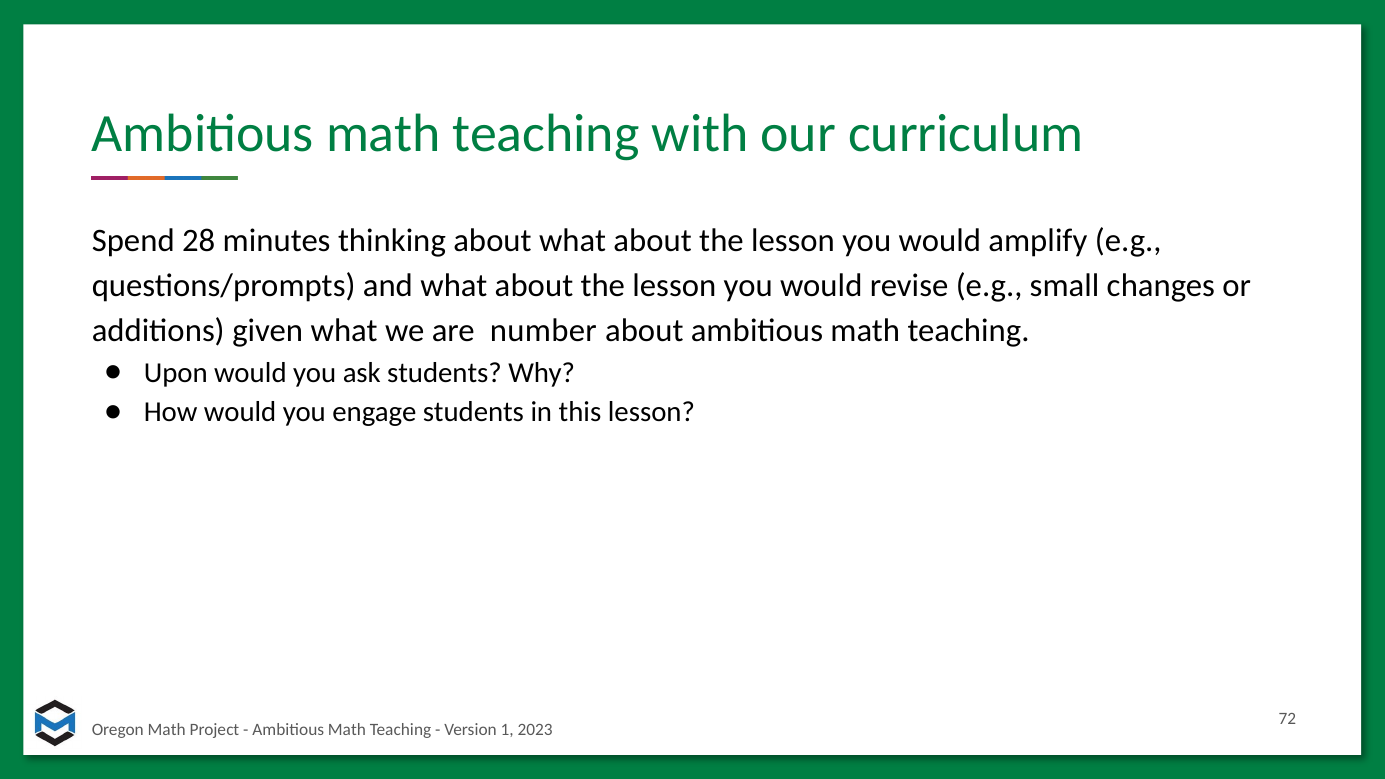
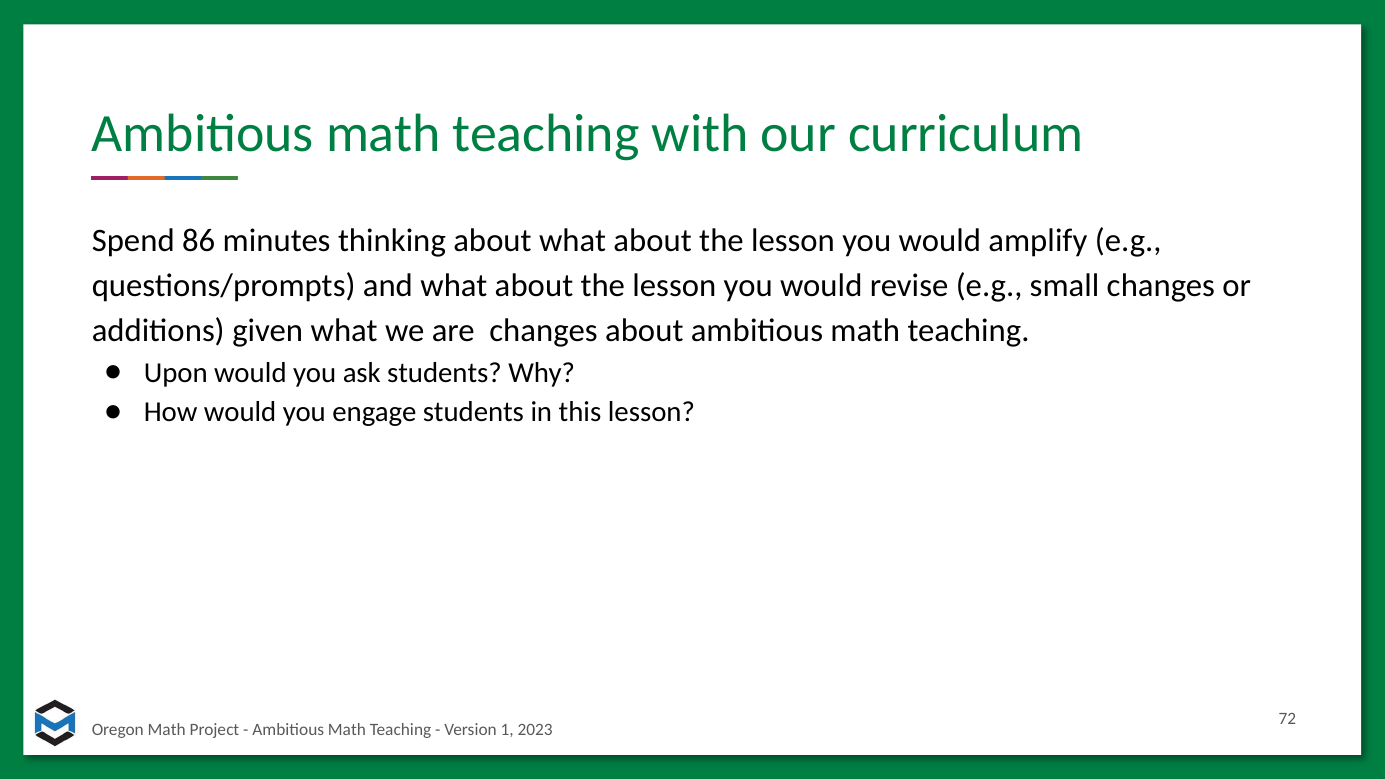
28: 28 -> 86
are number: number -> changes
